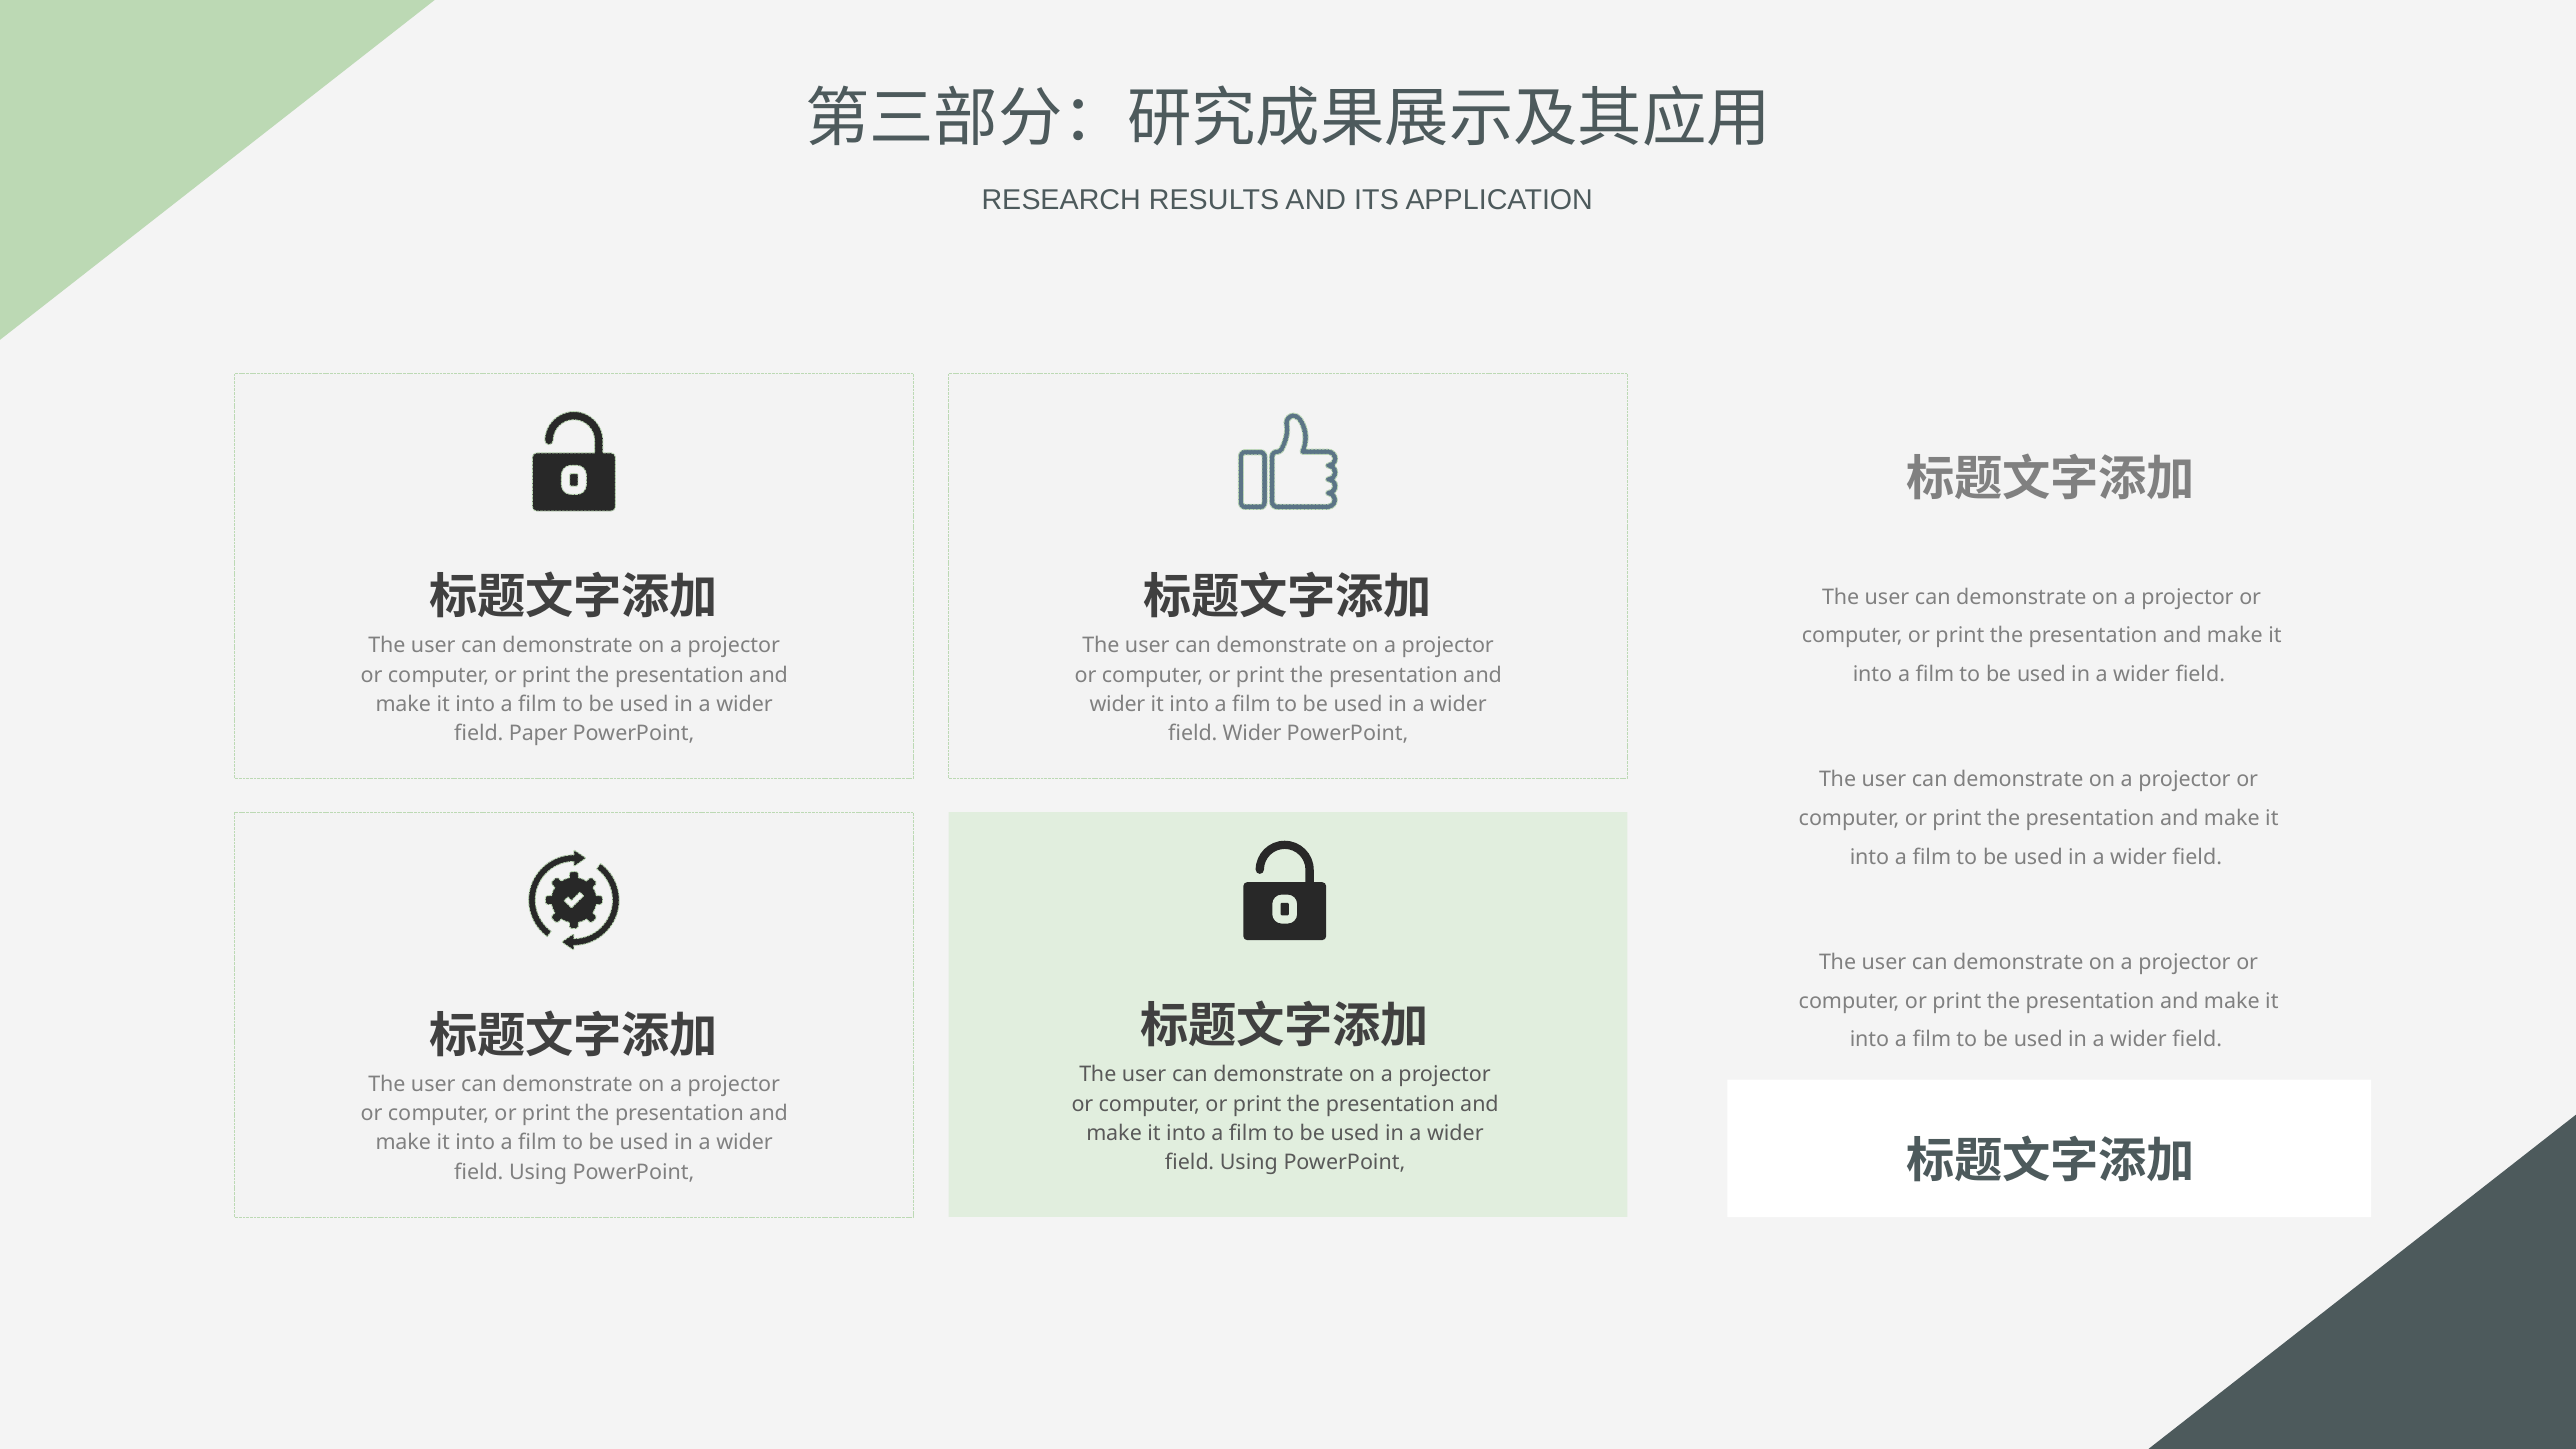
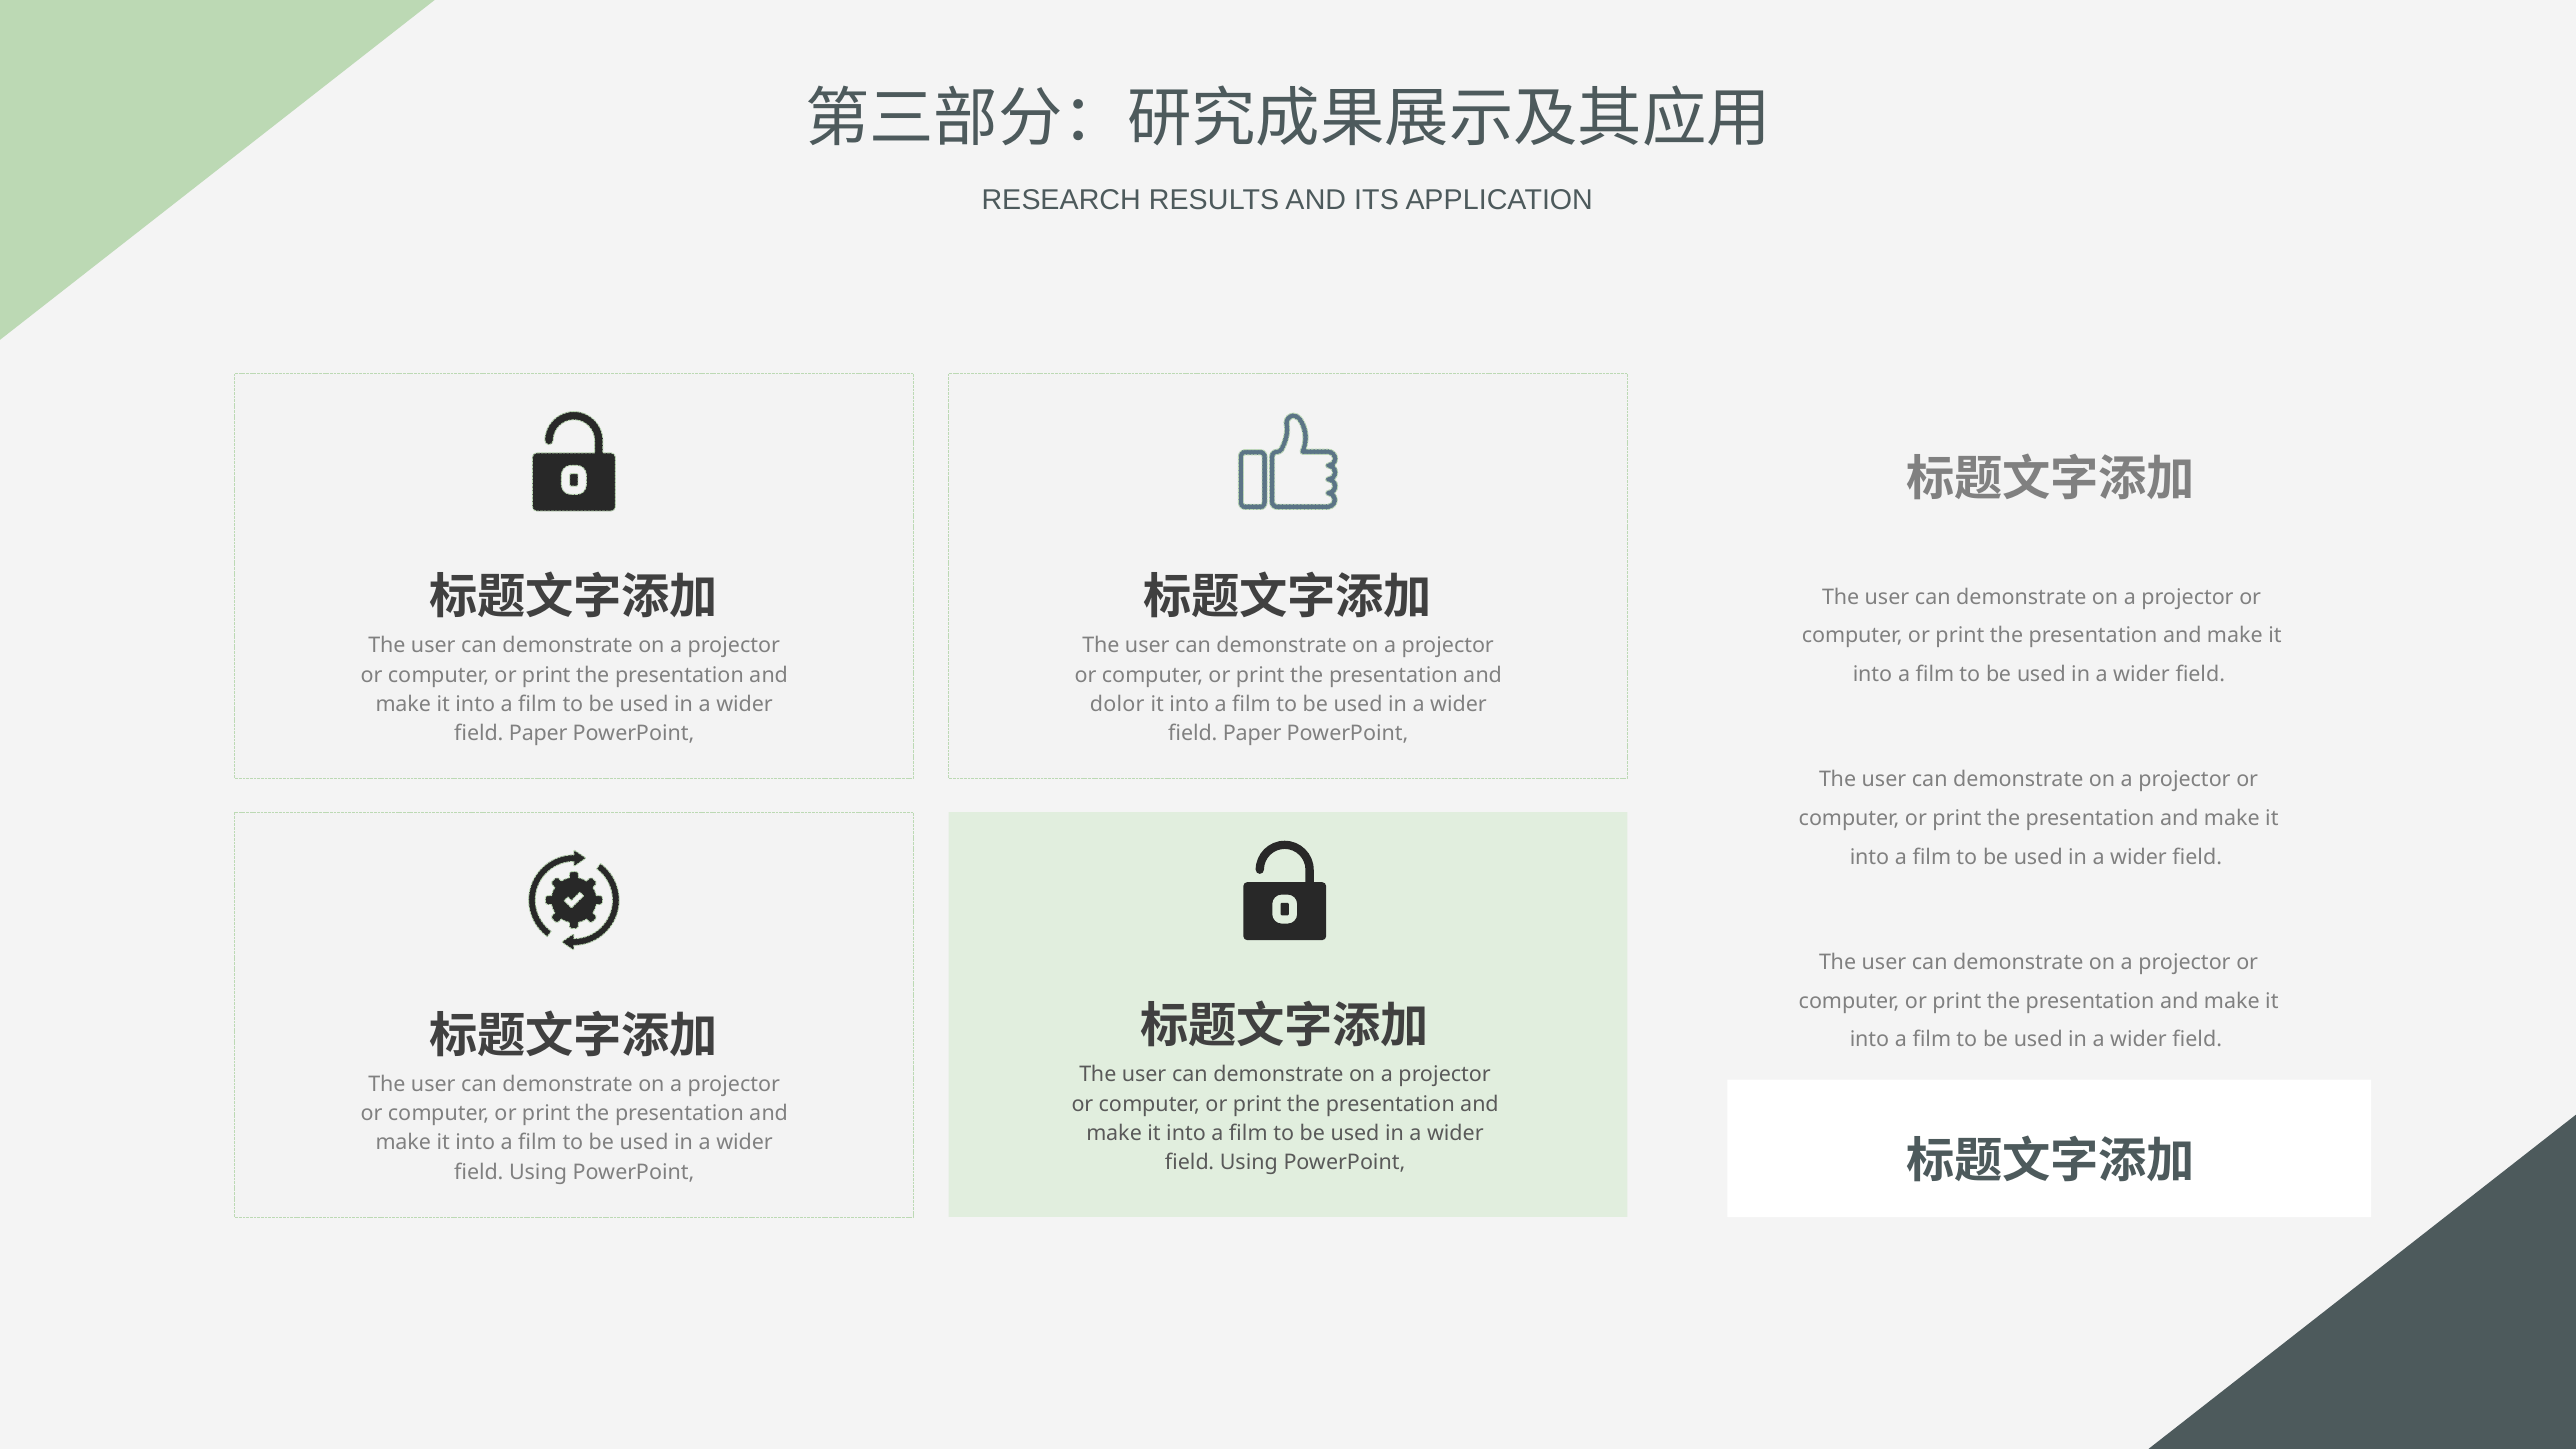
wider at (1117, 704): wider -> dolor
Wider at (1252, 734): Wider -> Paper
